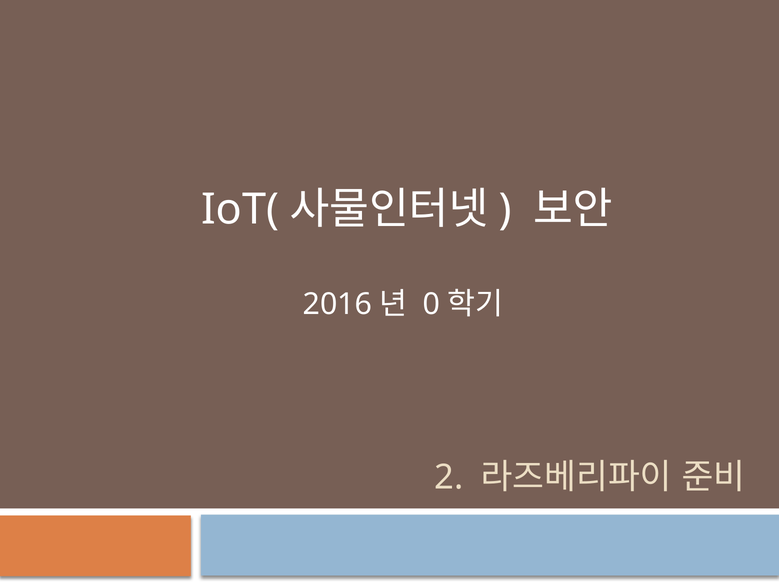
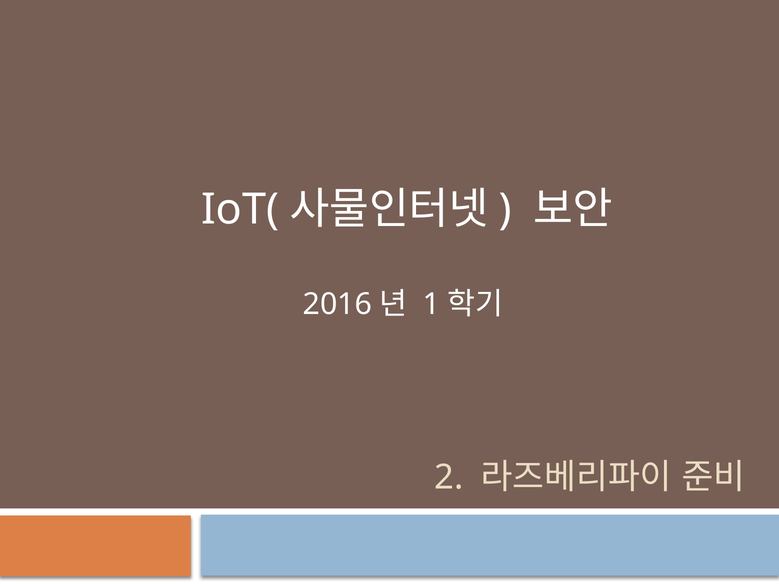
0: 0 -> 1
